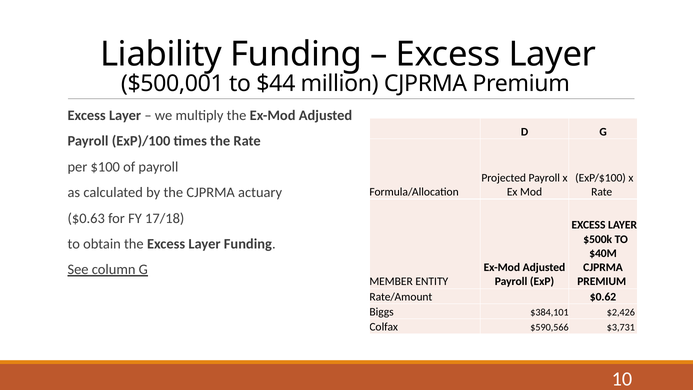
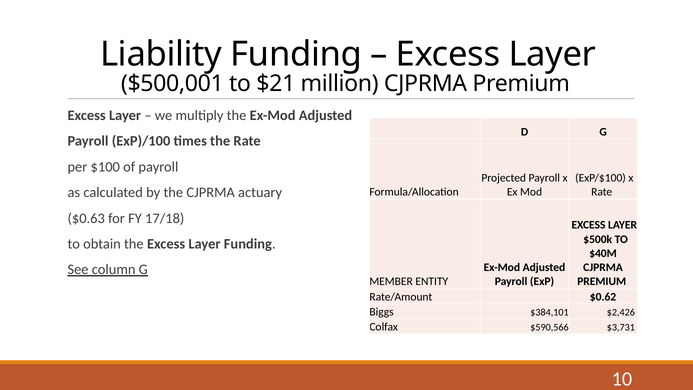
$44: $44 -> $21
